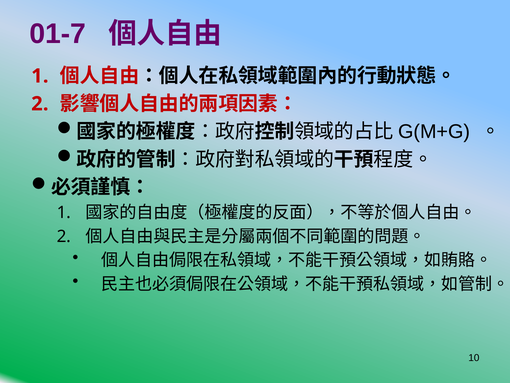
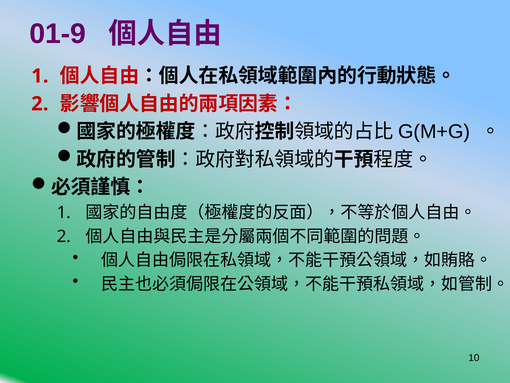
01-7: 01-7 -> 01-9
